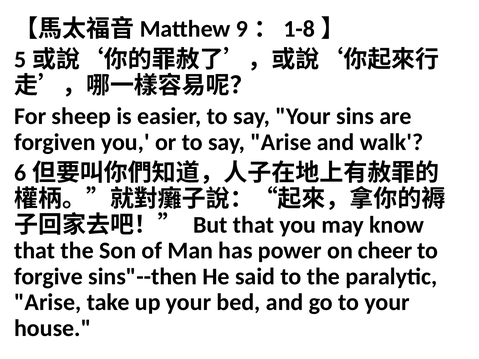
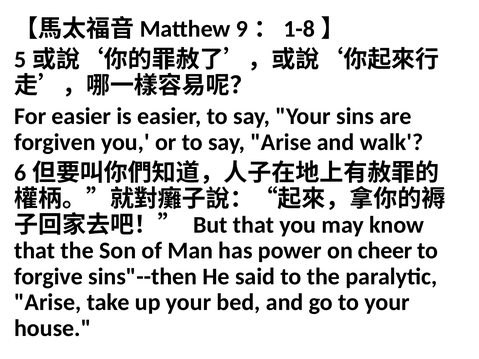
For sheep: sheep -> easier
